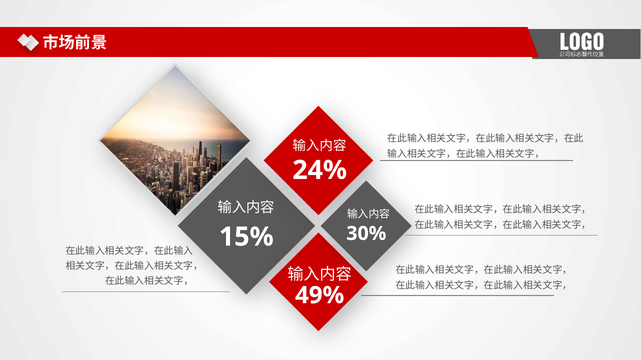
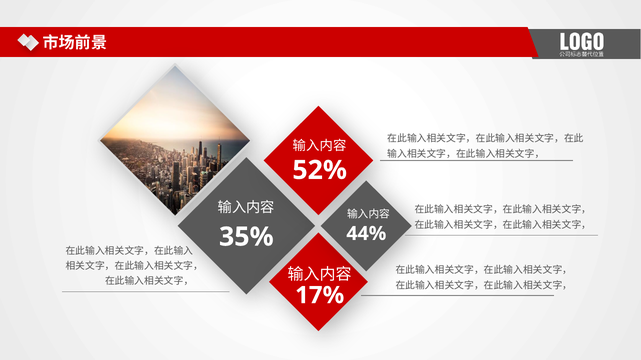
24%: 24% -> 52%
30%: 30% -> 44%
15%: 15% -> 35%
49%: 49% -> 17%
